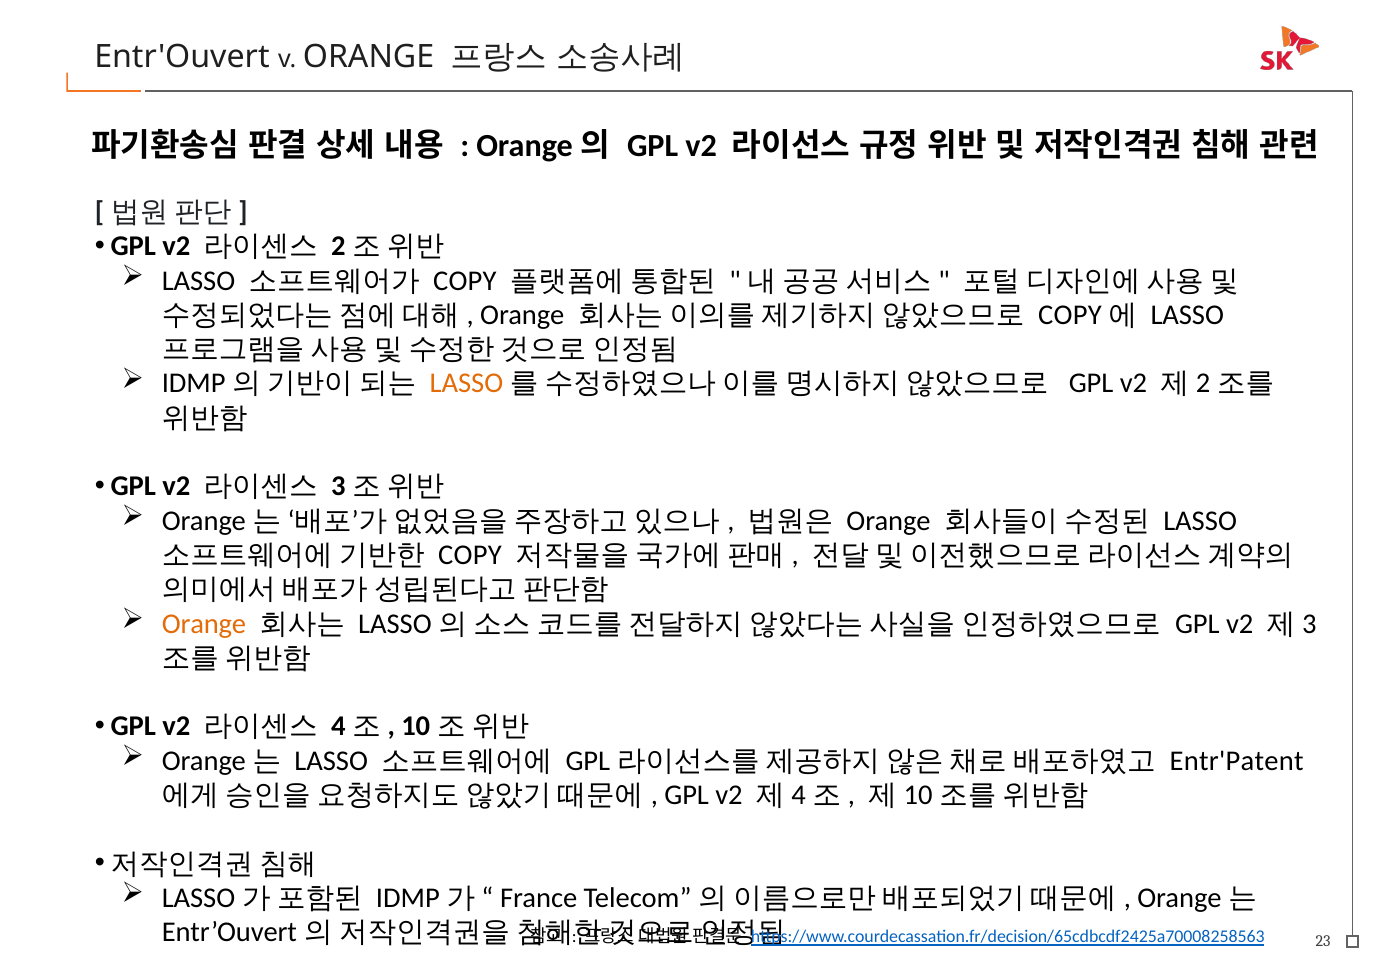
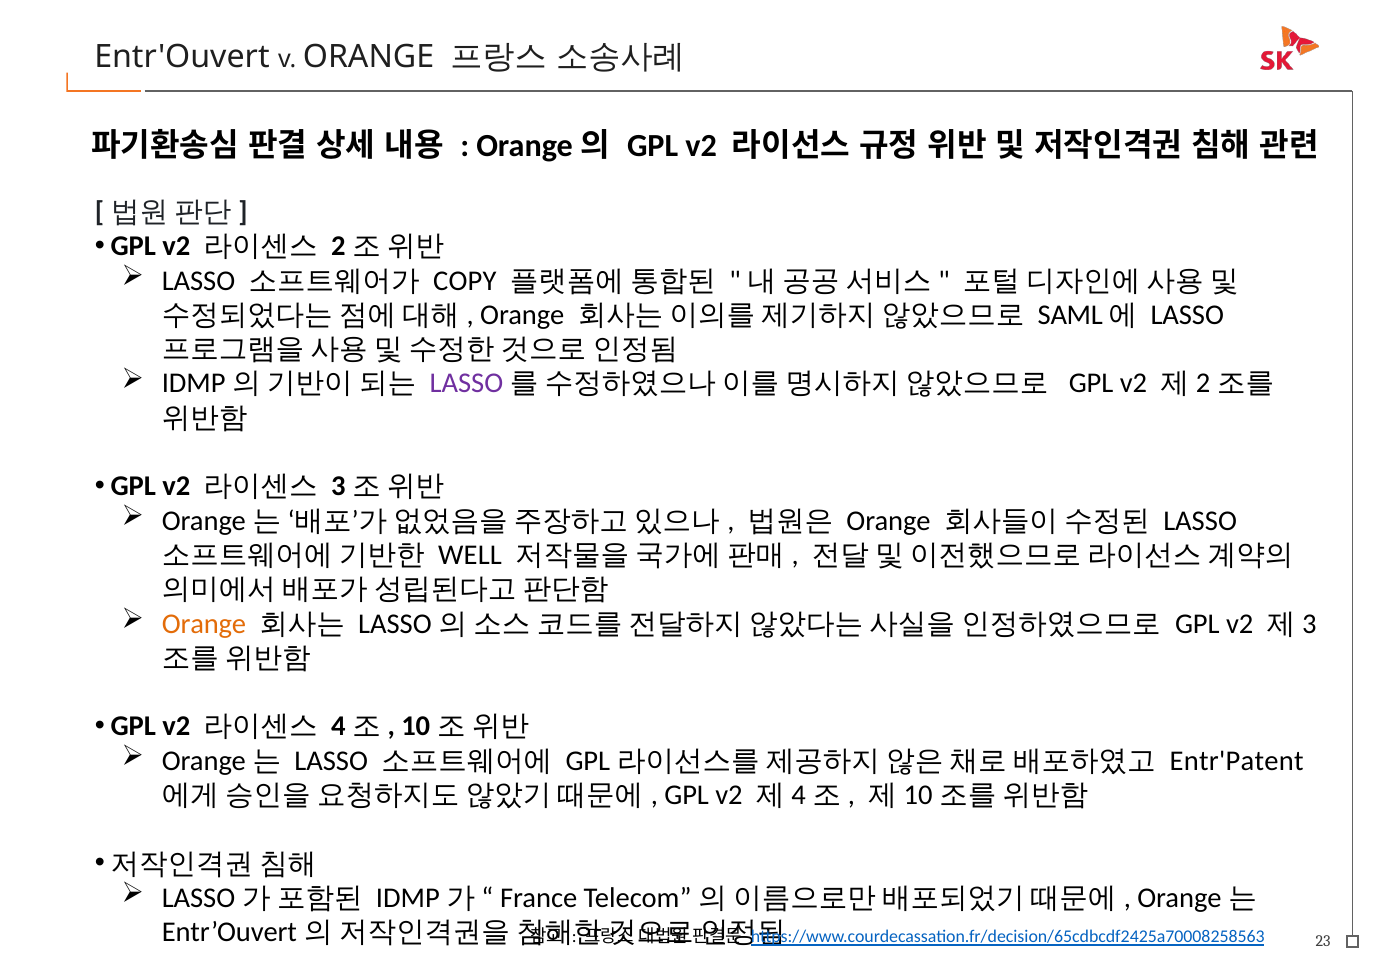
COPY at (1070, 315): COPY -> SAML
LASSO at (466, 384) colour: orange -> purple
COPY at (470, 555): COPY -> WELL
